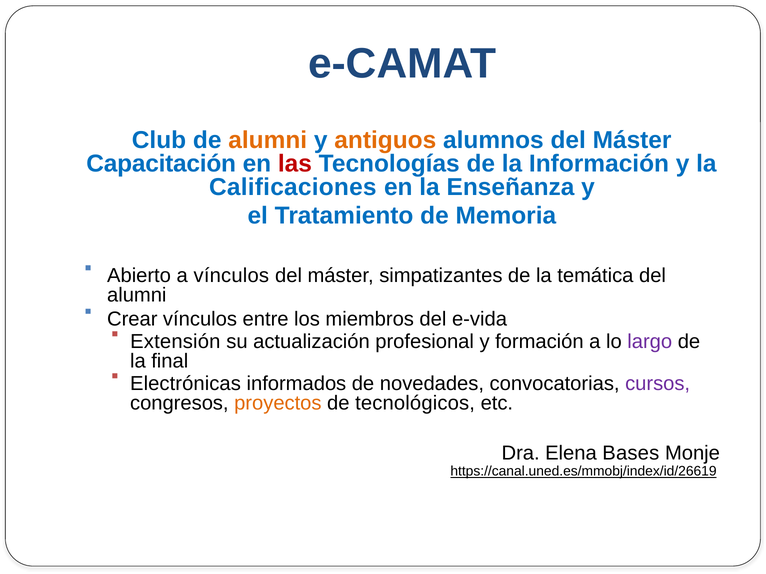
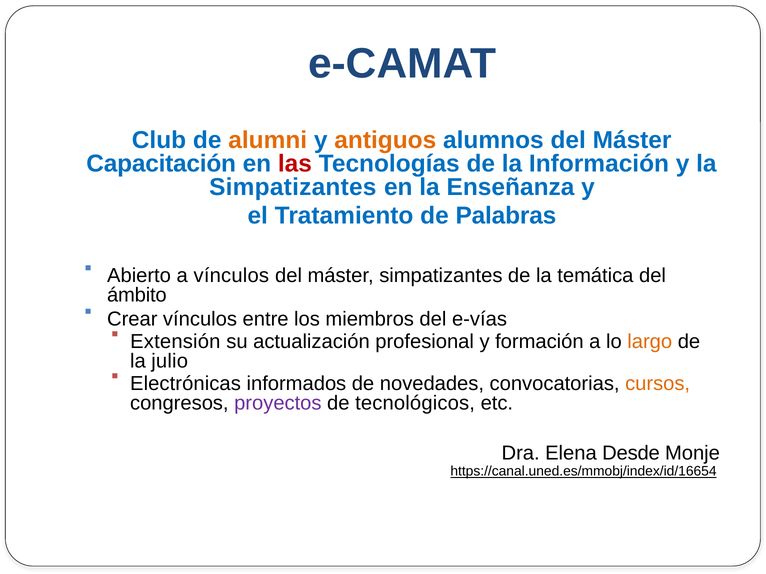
Calificaciones at (293, 187): Calificaciones -> Simpatizantes
Memoria: Memoria -> Palabras
alumni at (137, 295): alumni -> ámbito
e-vida: e-vida -> e-vías
largo colour: purple -> orange
final: final -> julio
cursos colour: purple -> orange
proyectos colour: orange -> purple
Bases: Bases -> Desde
https://canal.uned.es/mmobj/index/id/26619: https://canal.uned.es/mmobj/index/id/26619 -> https://canal.uned.es/mmobj/index/id/16654
